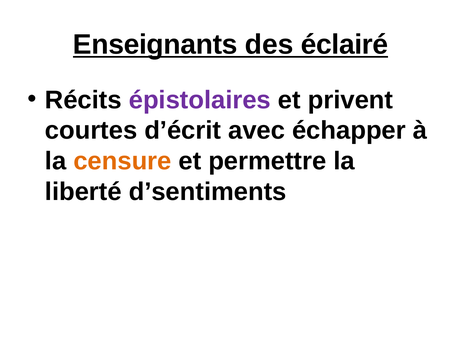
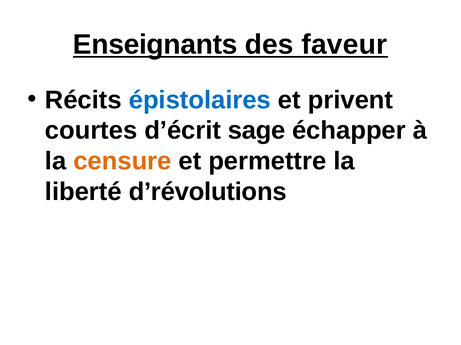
éclairé: éclairé -> faveur
épistolaires colour: purple -> blue
avec: avec -> sage
d’sentiments: d’sentiments -> d’révolutions
